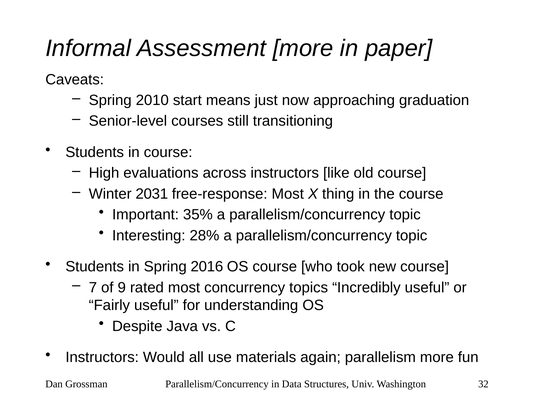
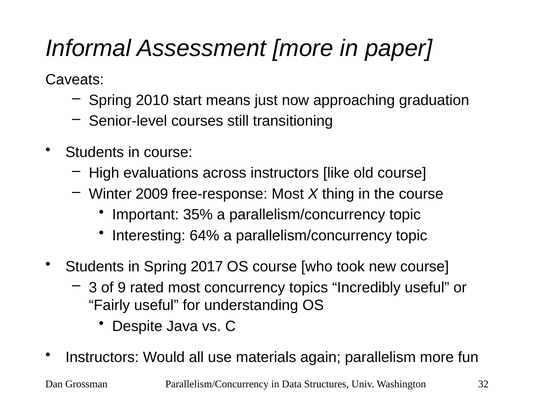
2031: 2031 -> 2009
28%: 28% -> 64%
2016: 2016 -> 2017
7: 7 -> 3
